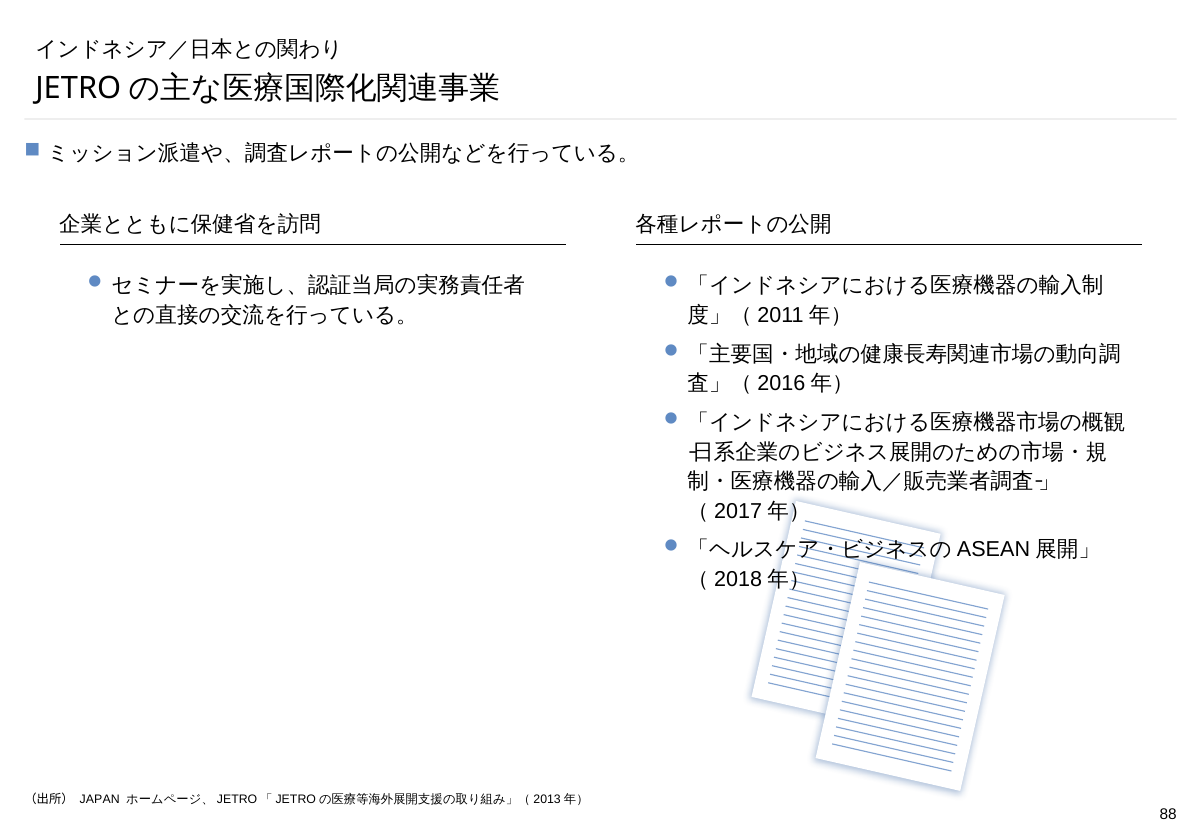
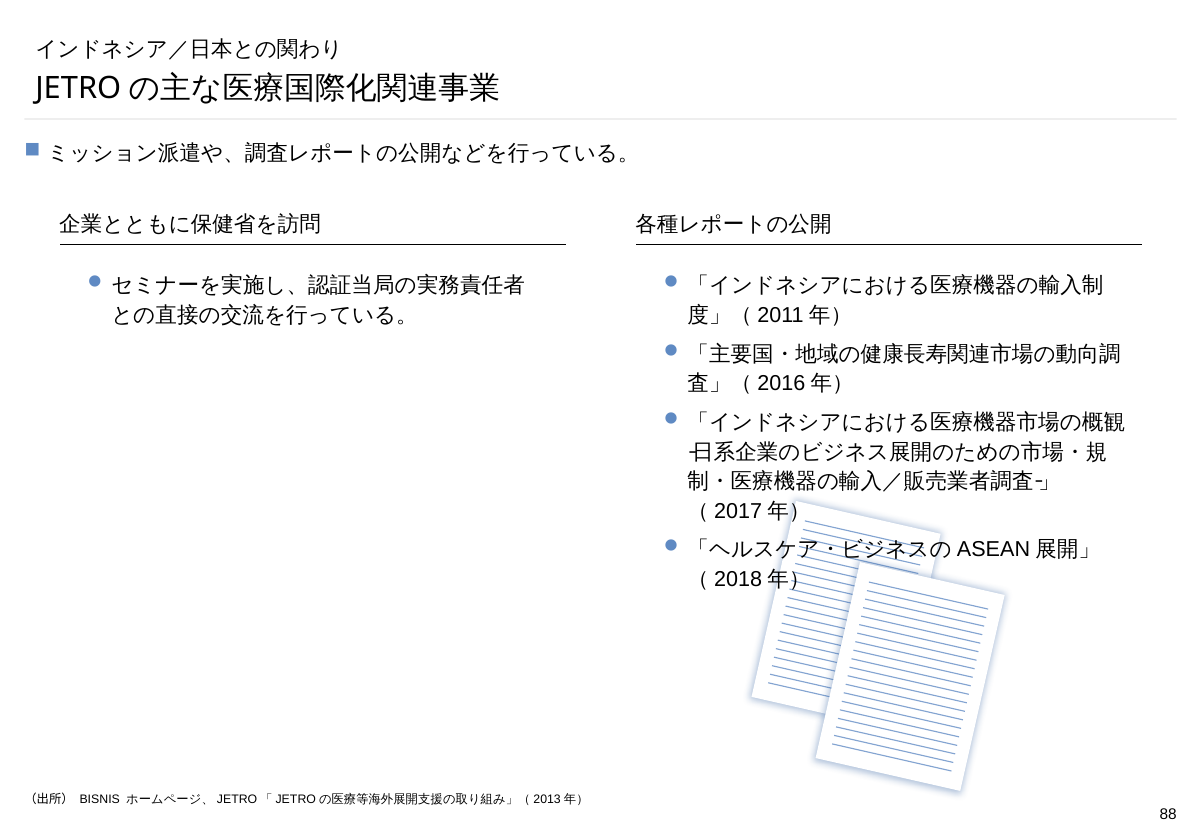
JAPAN: JAPAN -> BISNIS
